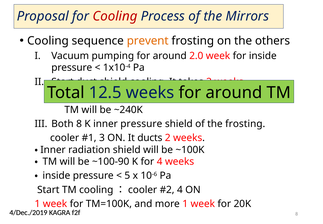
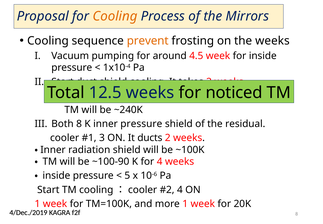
Cooling at (115, 16) colour: red -> orange
the others: others -> weeks
2.0: 2.0 -> 4.5
around at (234, 92): around -> noticed
the frosting: frosting -> residual
